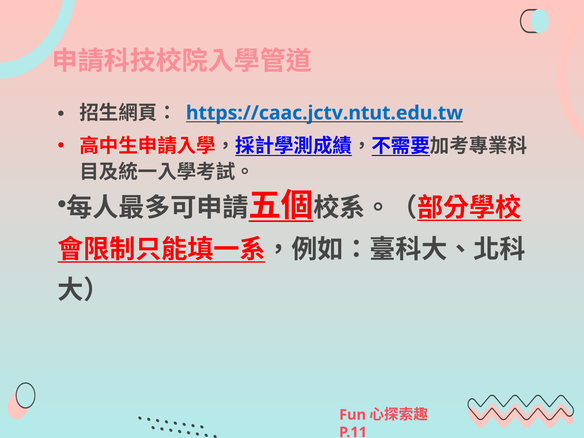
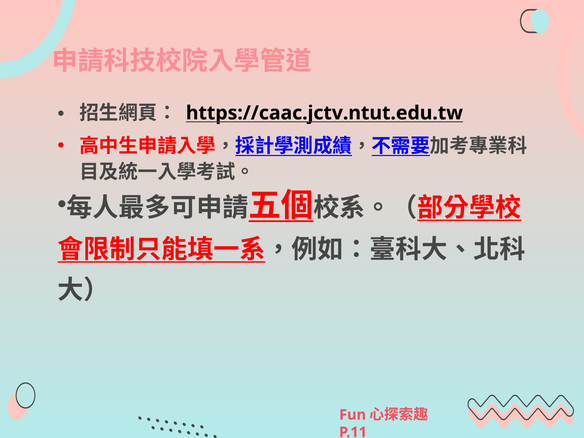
https://caac.jctv.ntut.edu.tw colour: blue -> black
